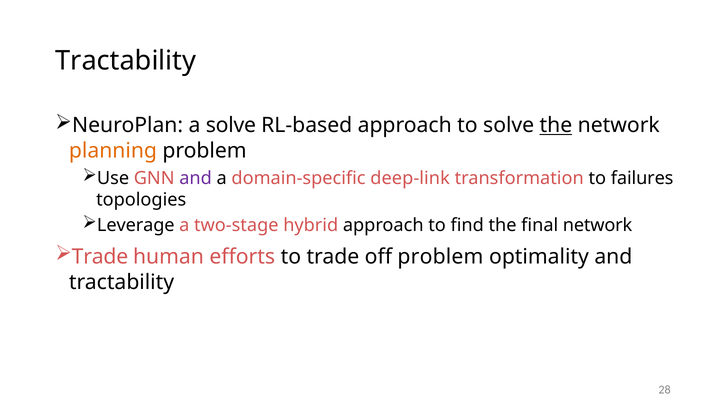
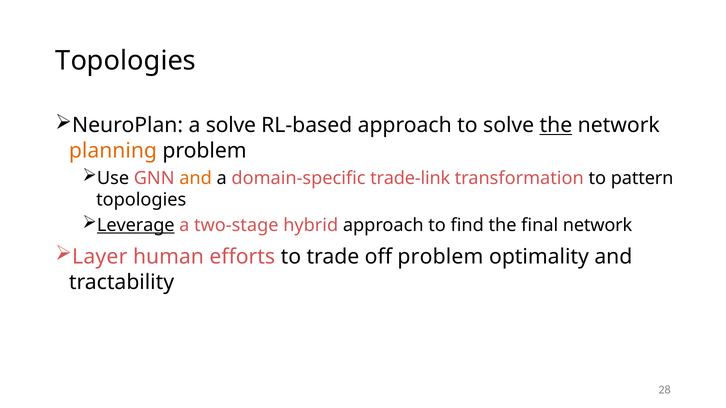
Tractability at (126, 61): Tractability -> Topologies
and at (196, 178) colour: purple -> orange
deep-link: deep-link -> trade-link
failures: failures -> pattern
Leverage underline: none -> present
Trade at (100, 257): Trade -> Layer
